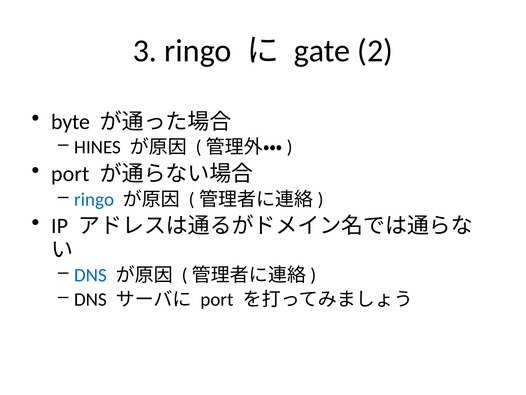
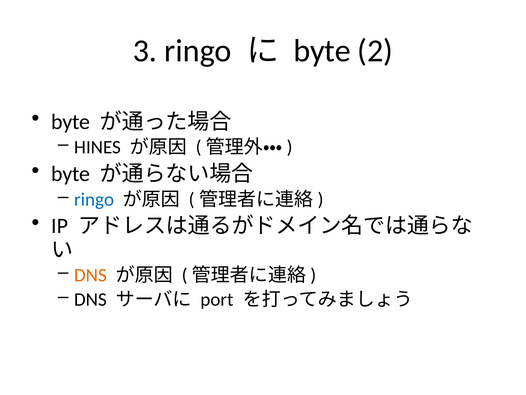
gate at (322, 51): gate -> byte
port at (70, 174): port -> byte
DNS at (91, 275) colour: blue -> orange
